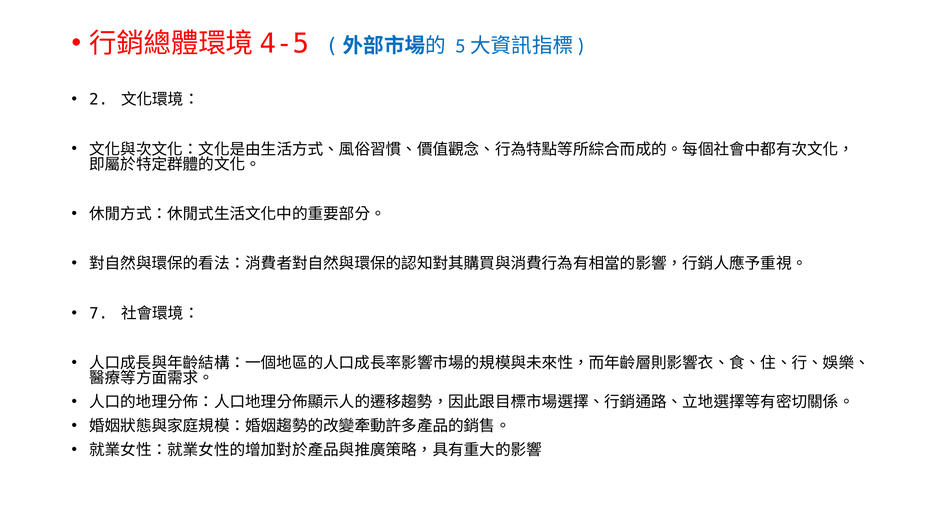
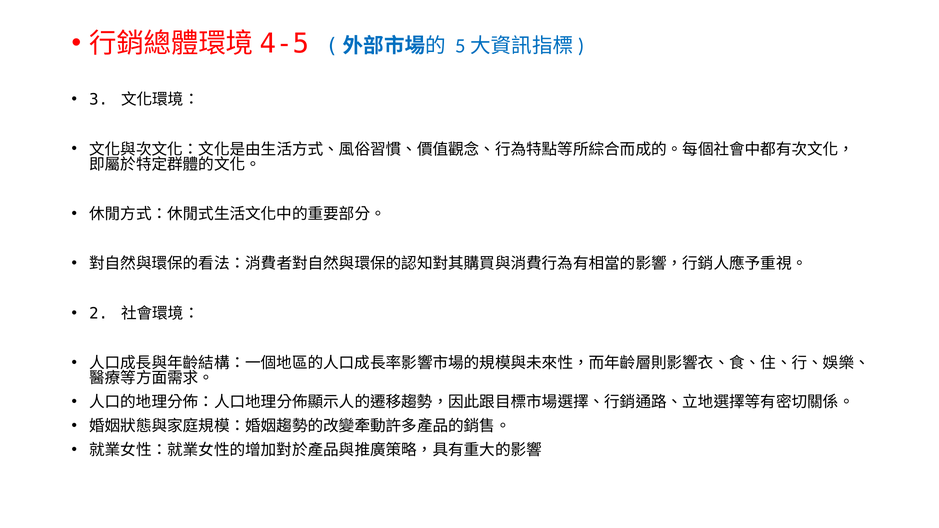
2: 2 -> 3
7: 7 -> 2
